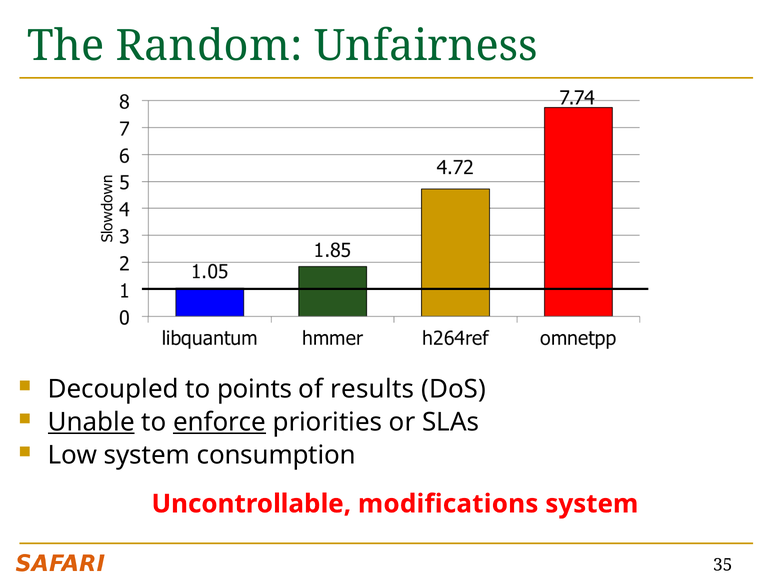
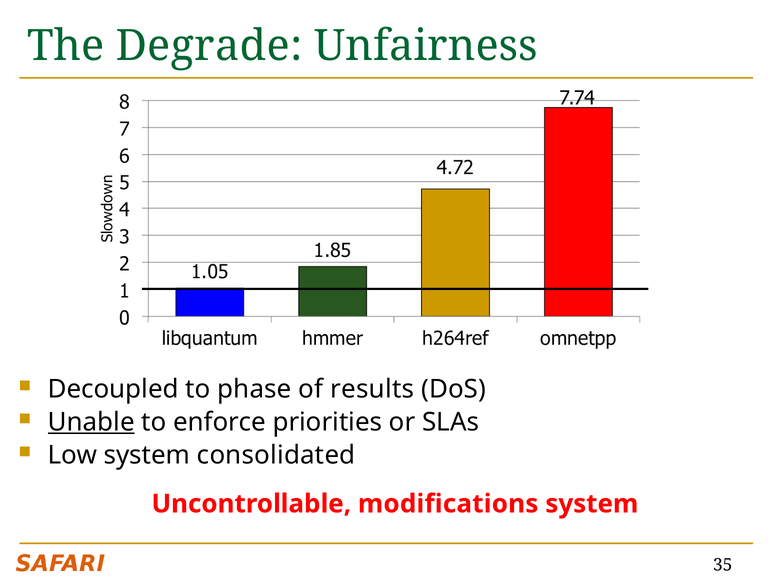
Random: Random -> Degrade
points: points -> phase
enforce underline: present -> none
consumption: consumption -> consolidated
